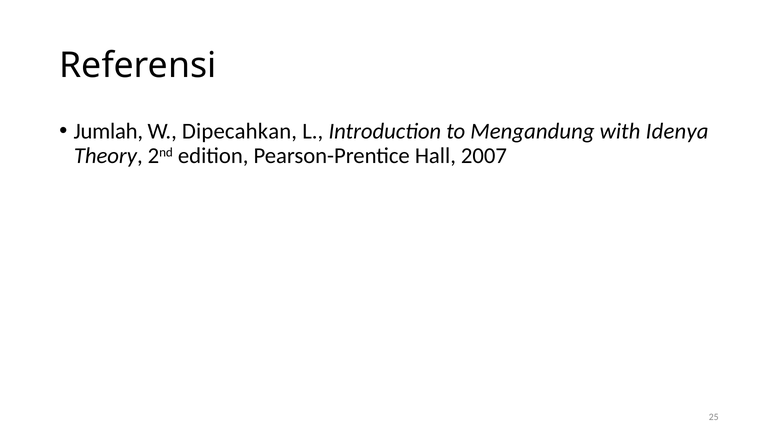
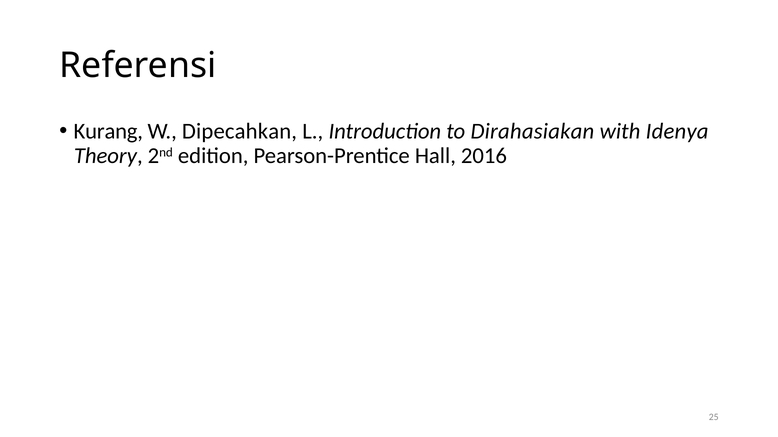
Jumlah: Jumlah -> Kurang
Mengandung: Mengandung -> Dirahasiakan
2007: 2007 -> 2016
